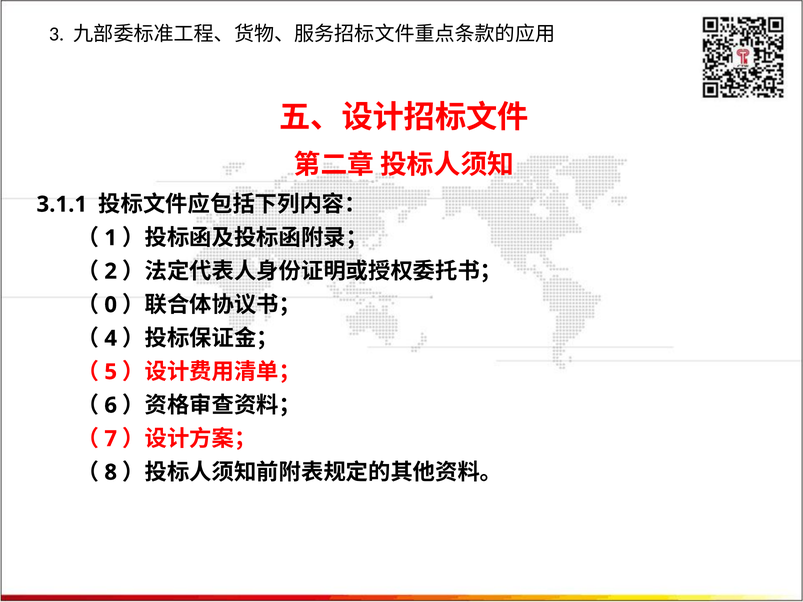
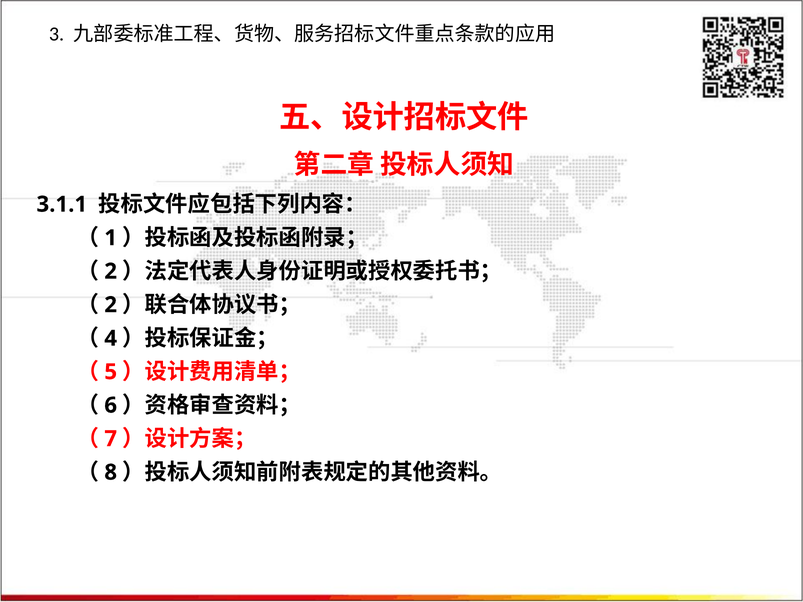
0 at (111, 305): 0 -> 2
